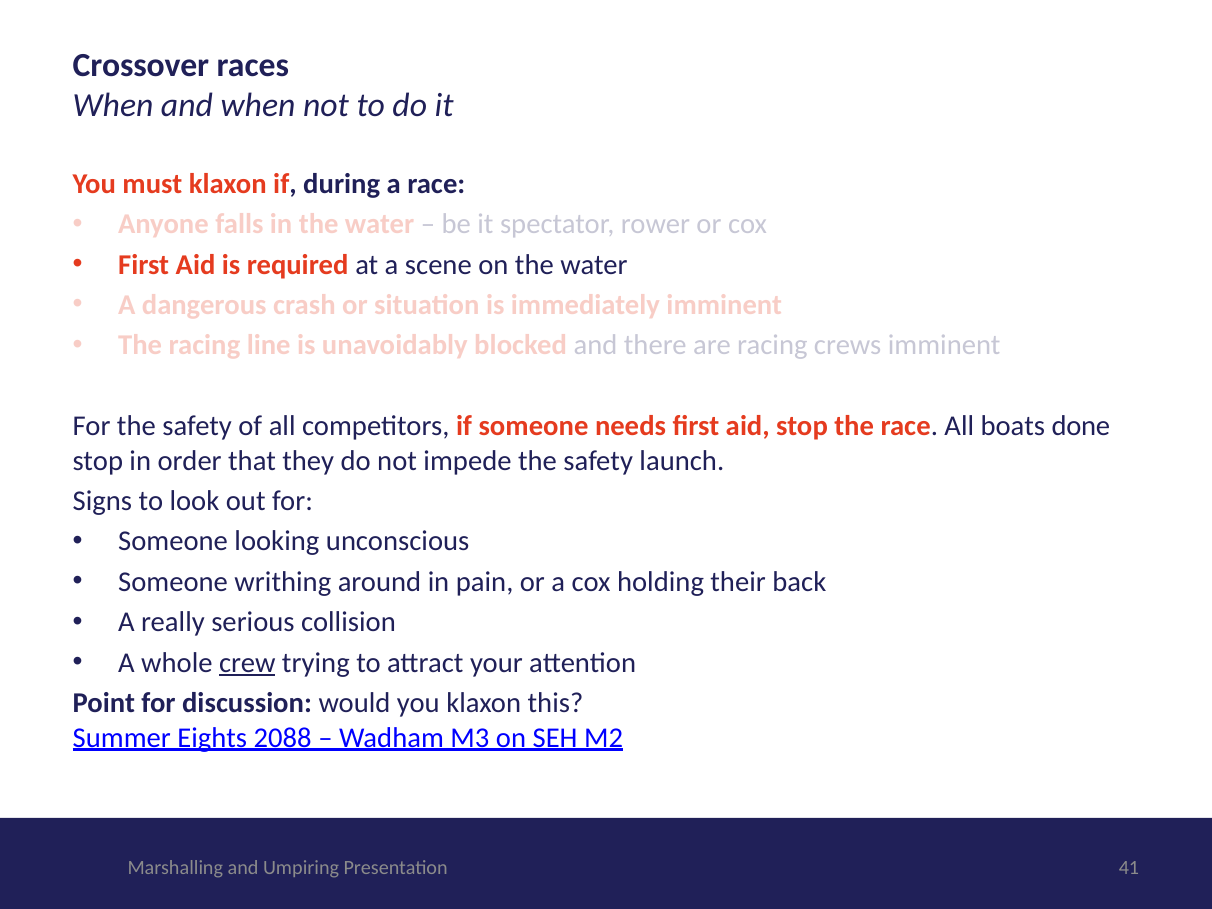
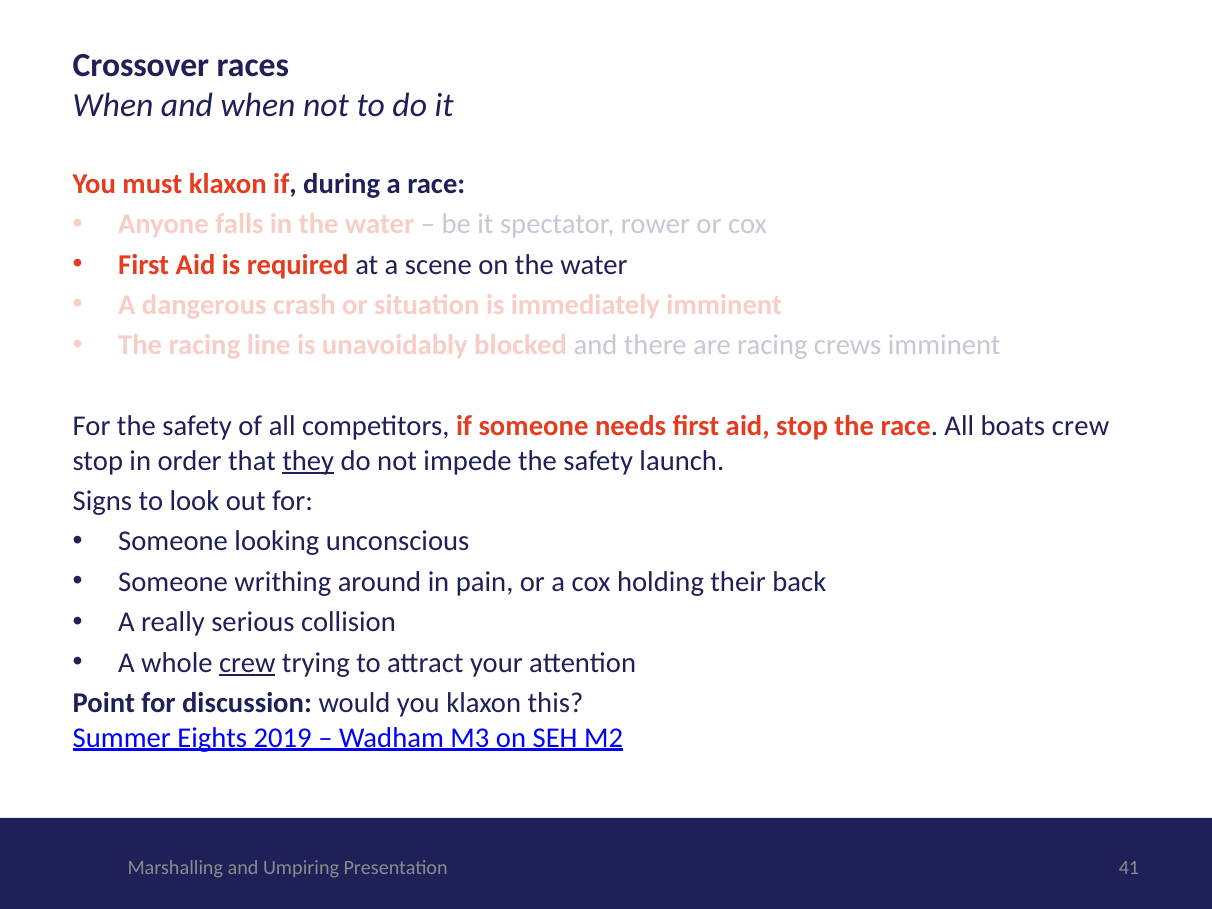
boats done: done -> crew
they underline: none -> present
2088: 2088 -> 2019
